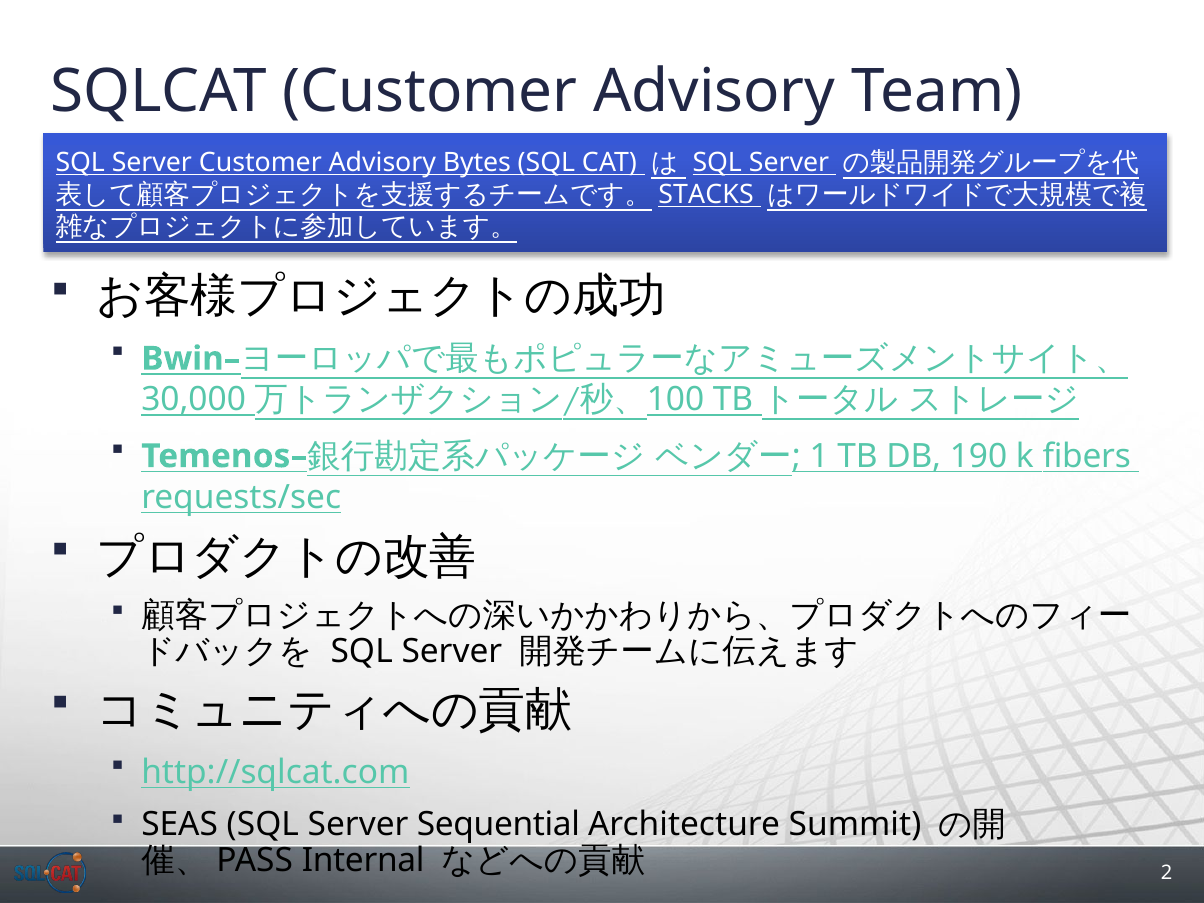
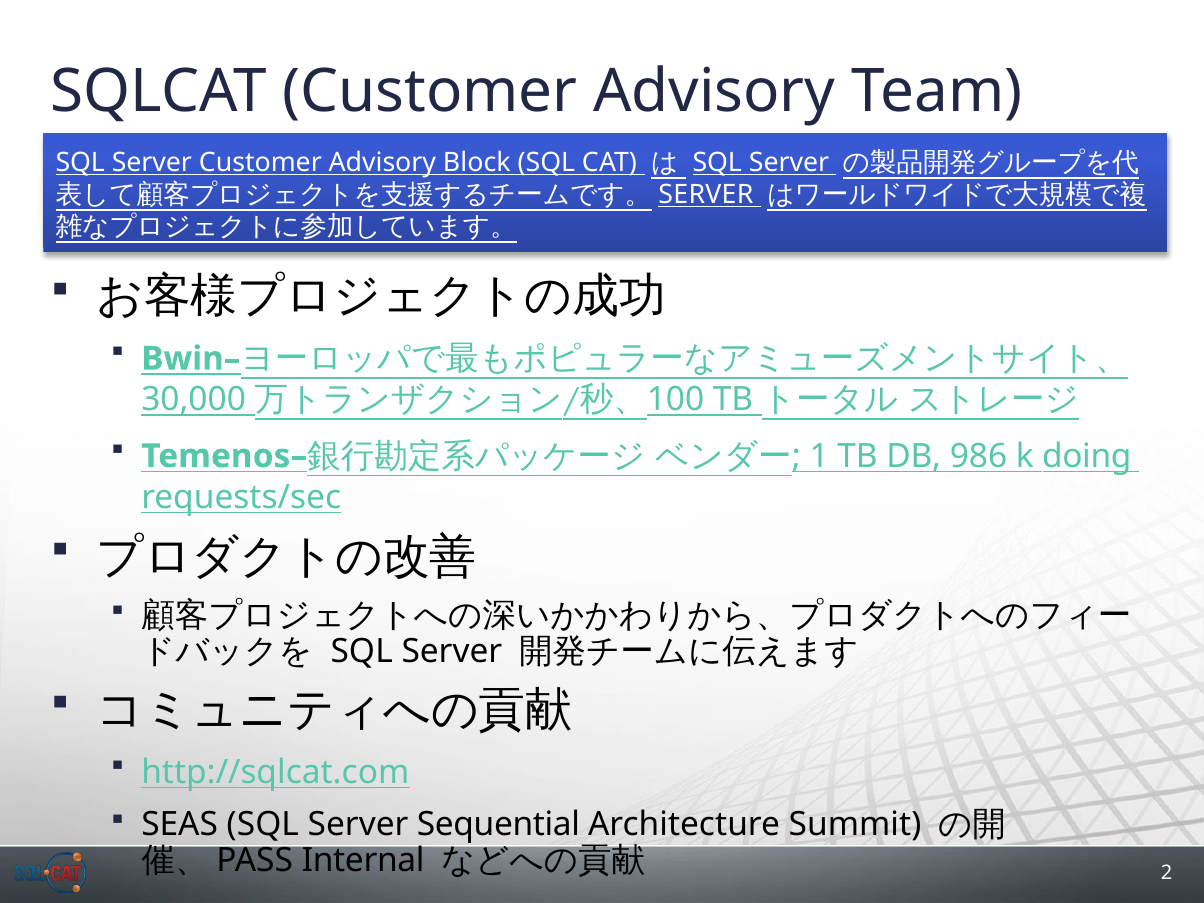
Bytes: Bytes -> Block
STACKS at (706, 194): STACKS -> SERVER
190: 190 -> 986
fibers: fibers -> doing
